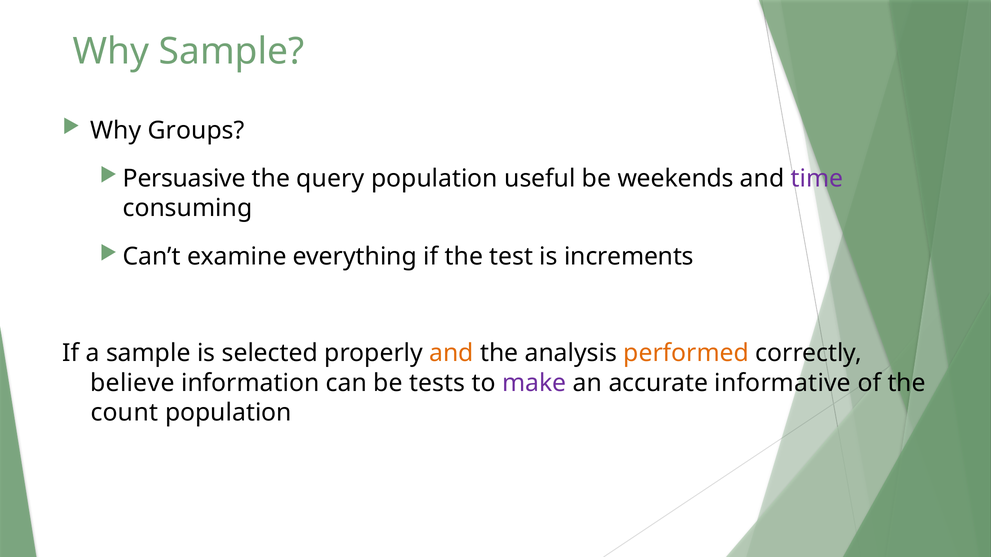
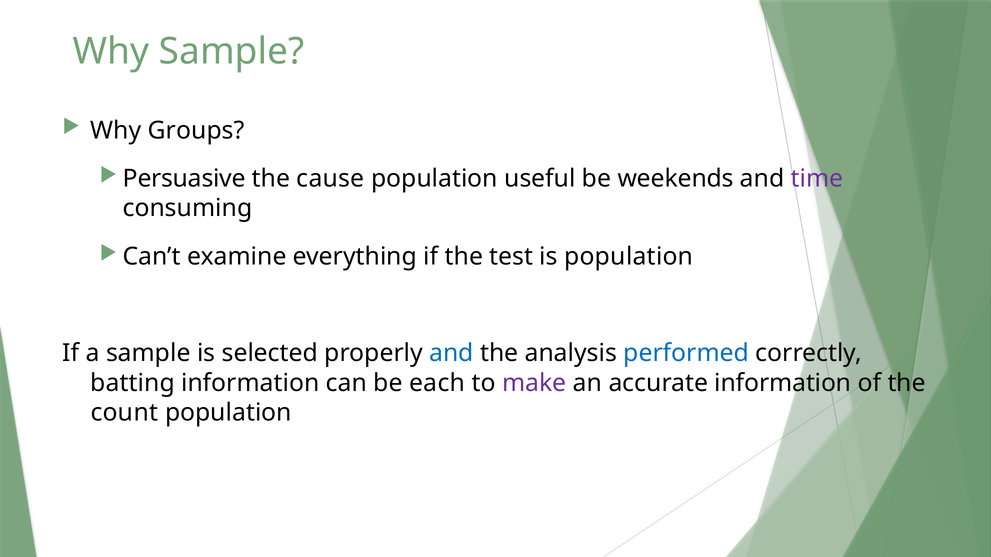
query: query -> cause
is increments: increments -> population
and at (451, 353) colour: orange -> blue
performed colour: orange -> blue
believe: believe -> batting
tests: tests -> each
accurate informative: informative -> information
